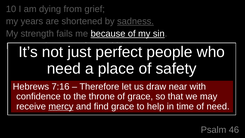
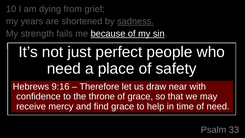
7:16: 7:16 -> 9:16
mercy underline: present -> none
46: 46 -> 33
